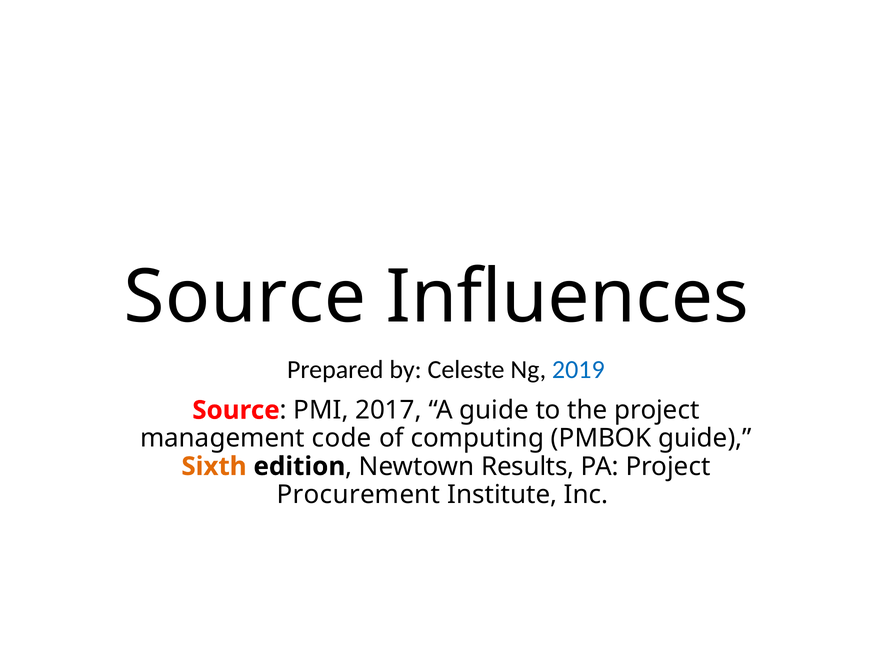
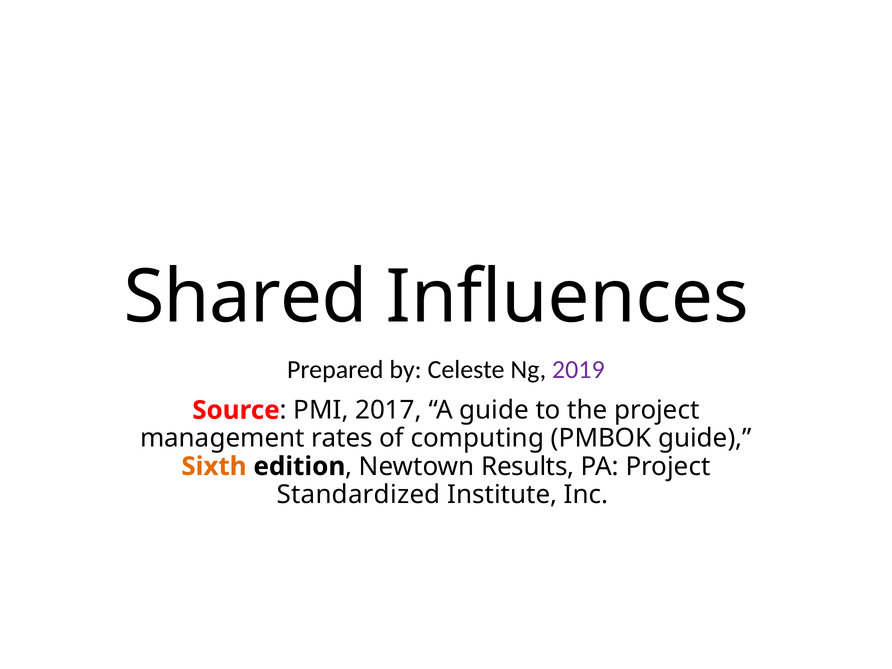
Source at (245, 297): Source -> Shared
2019 colour: blue -> purple
code: code -> rates
Procurement: Procurement -> Standardized
